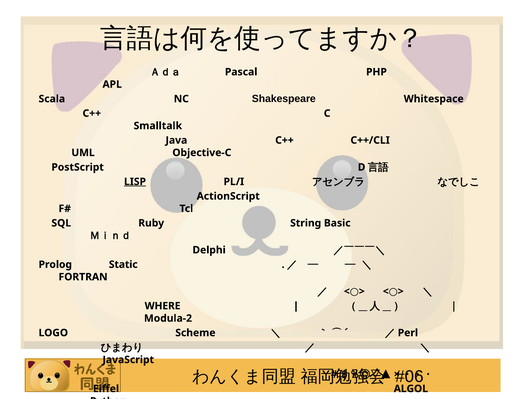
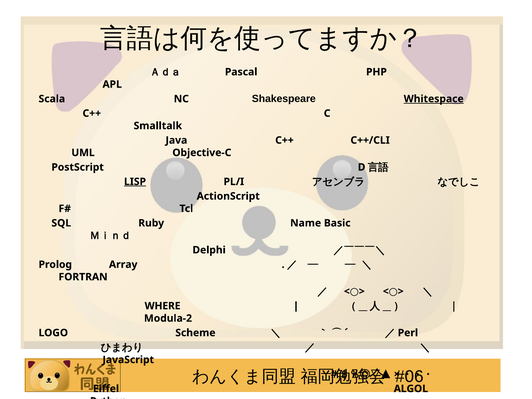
Whitespace underline: none -> present
String: String -> Name
Static: Static -> Array
